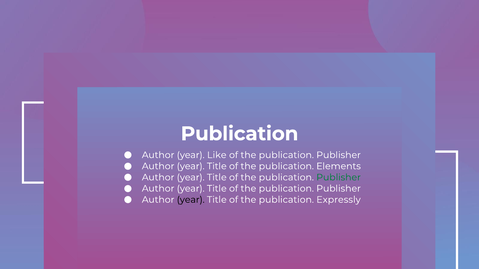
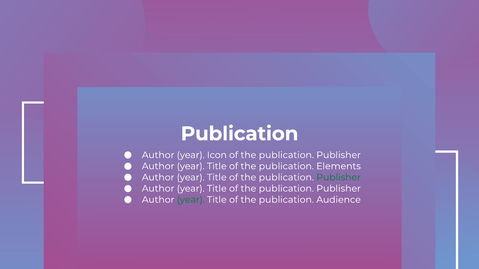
Like: Like -> Icon
year at (191, 200) colour: black -> green
Expressly: Expressly -> Audience
